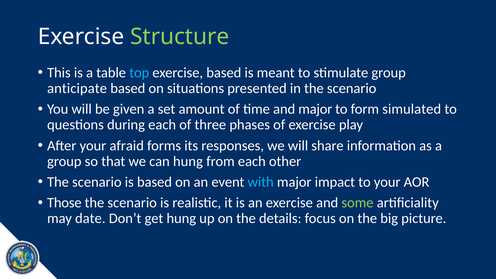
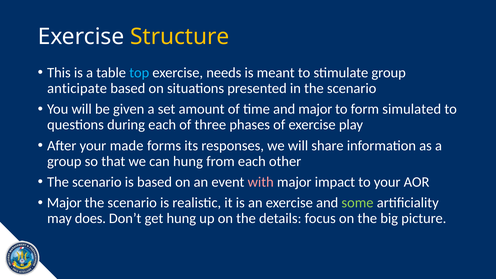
Structure colour: light green -> yellow
exercise based: based -> needs
afraid: afraid -> made
with colour: light blue -> pink
Those at (64, 203): Those -> Major
date: date -> does
